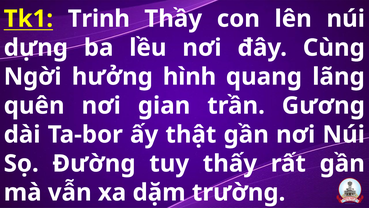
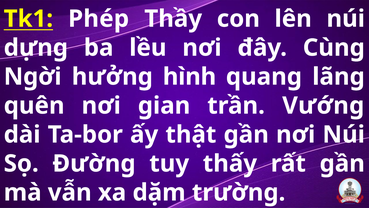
Trinh: Trinh -> Phép
Gương: Gương -> Vướng
